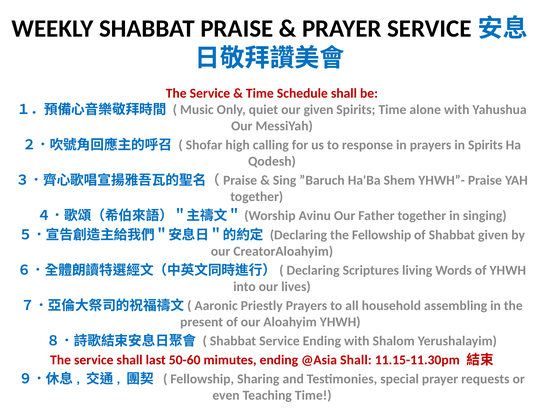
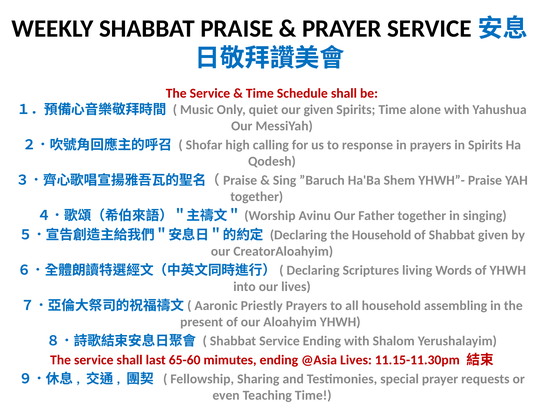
the Fellowship: Fellowship -> Household
50-60: 50-60 -> 65-60
@Asia Shall: Shall -> Lives
